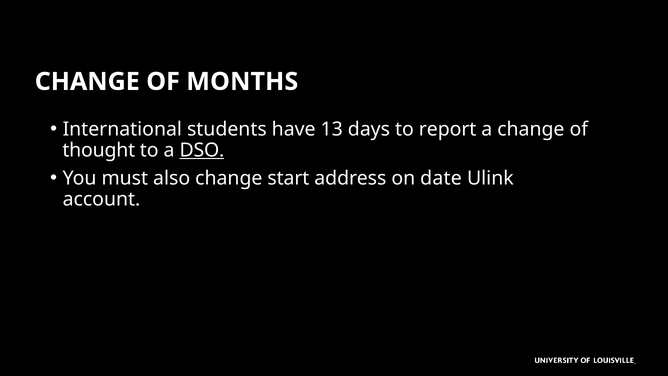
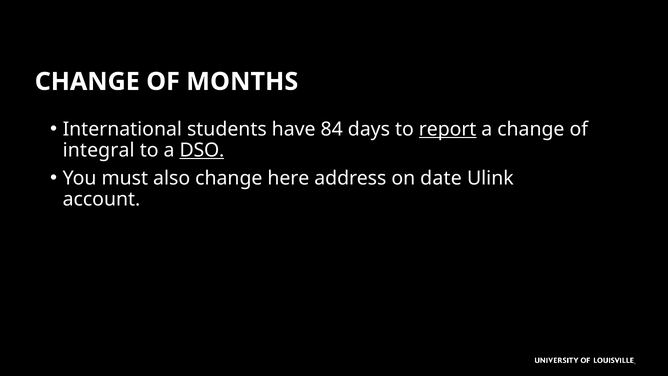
13: 13 -> 84
report underline: none -> present
thought: thought -> integral
start: start -> here
